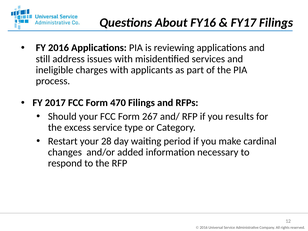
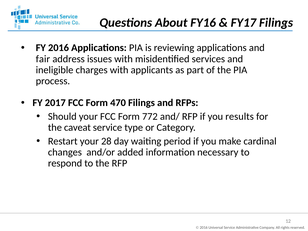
still: still -> fair
267: 267 -> 772
excess: excess -> caveat
